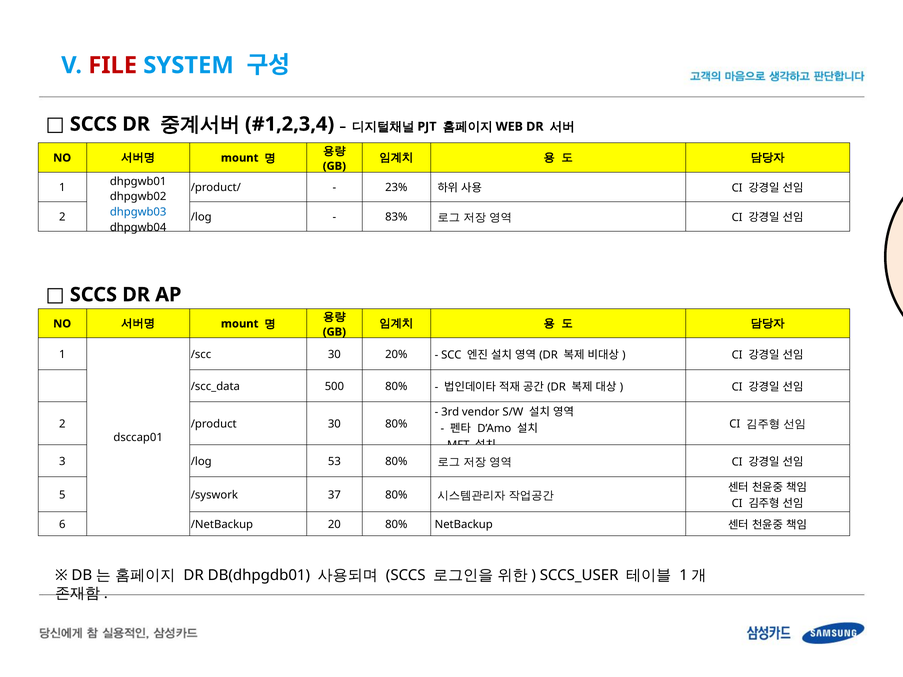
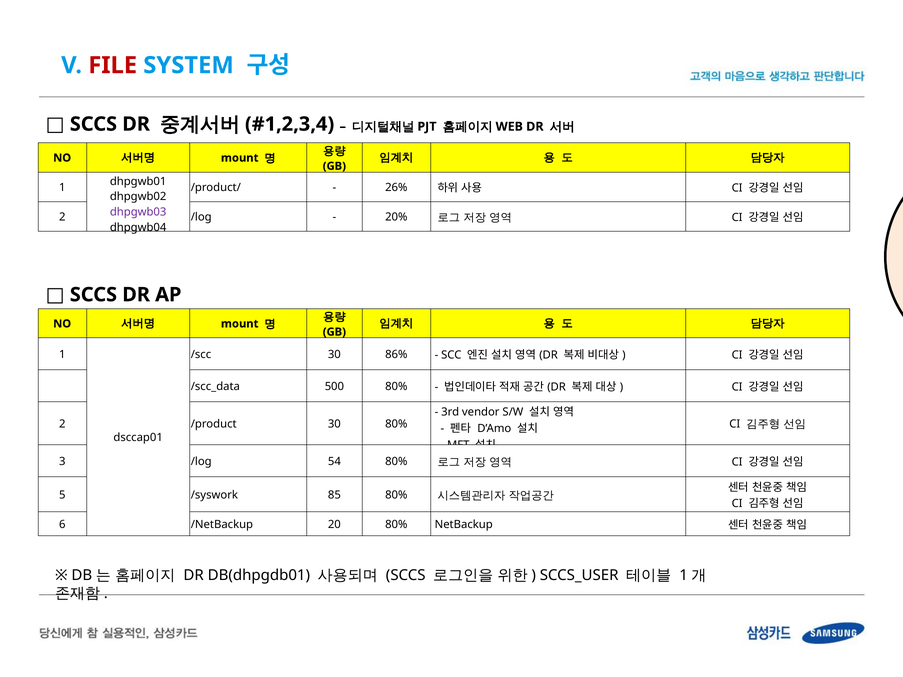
23%: 23% -> 26%
dhpgwb03 colour: blue -> purple
83%: 83% -> 20%
20%: 20% -> 86%
53: 53 -> 54
37: 37 -> 85
